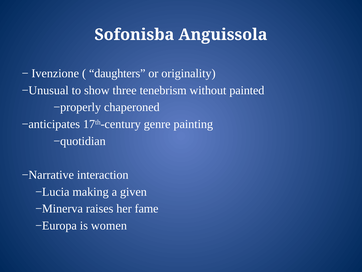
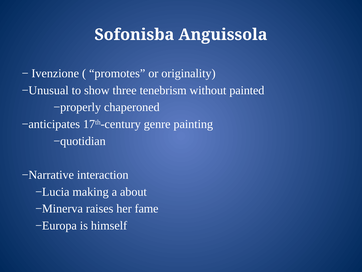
daughters: daughters -> promotes
given: given -> about
women: women -> himself
